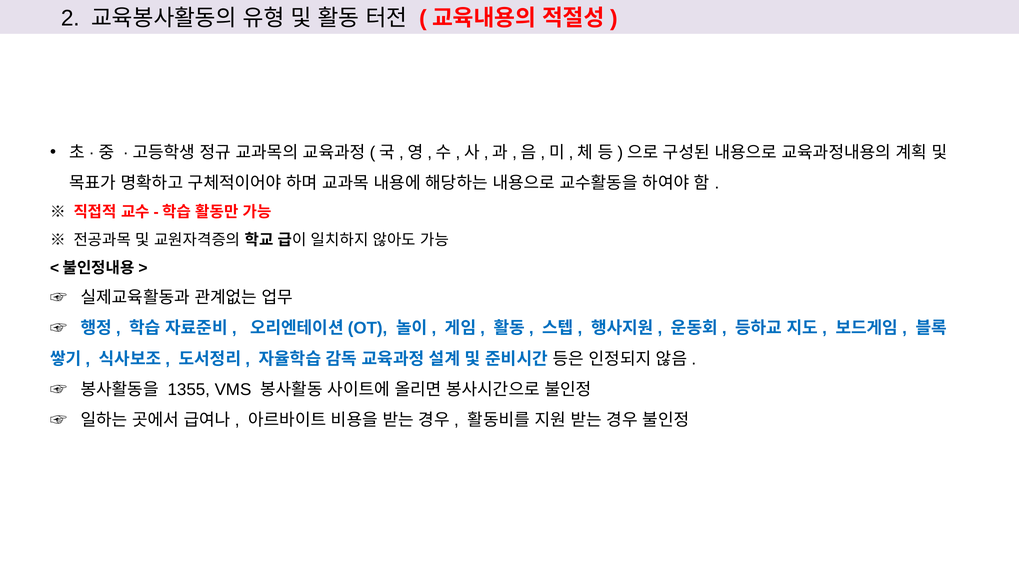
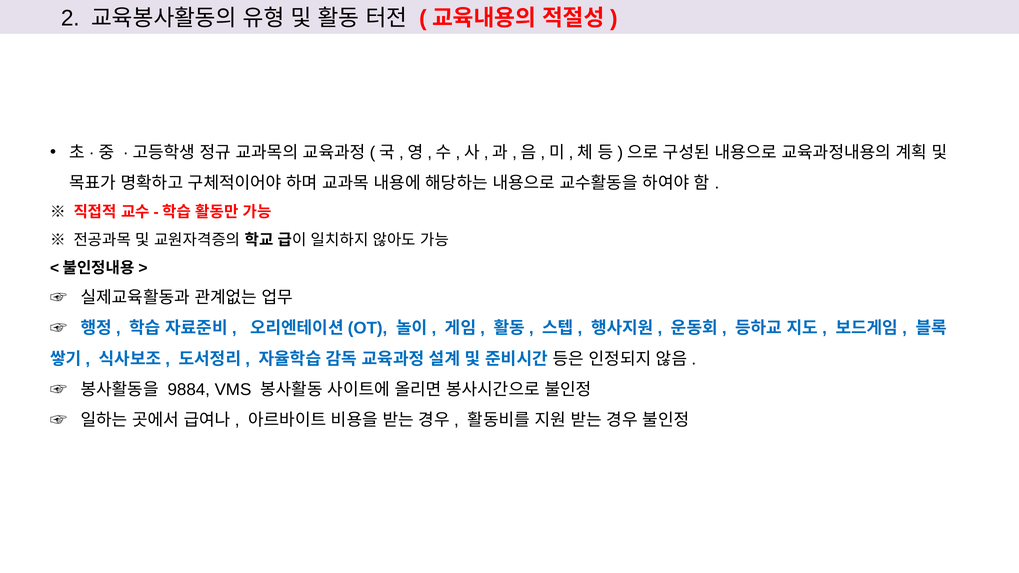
1355: 1355 -> 9884
